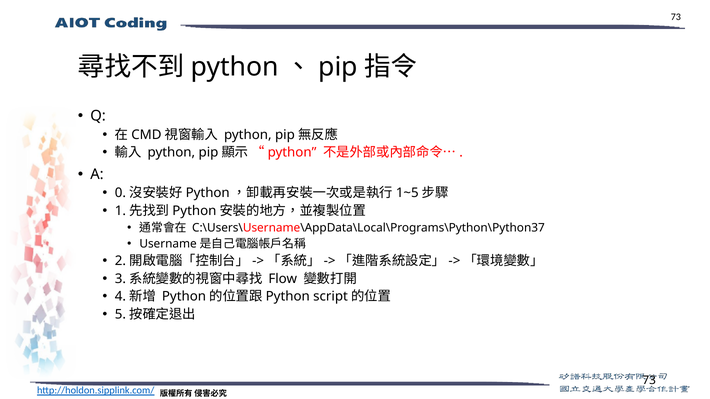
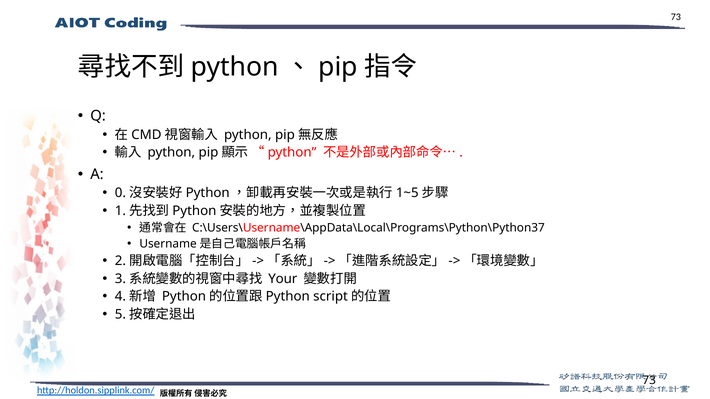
Flow: Flow -> Your
